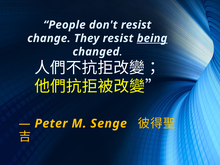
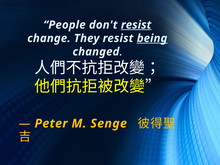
resist at (136, 25) underline: none -> present
